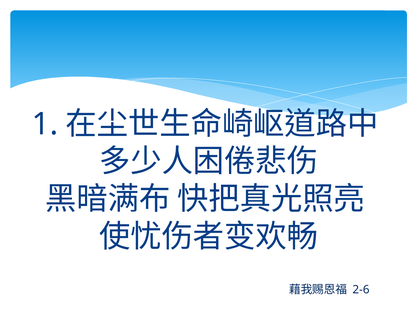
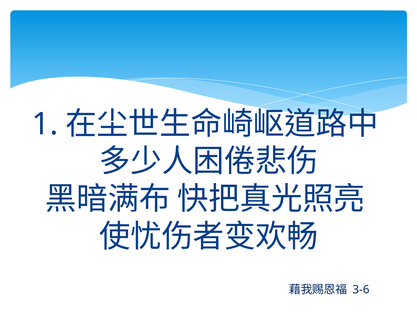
2-6: 2-6 -> 3-6
